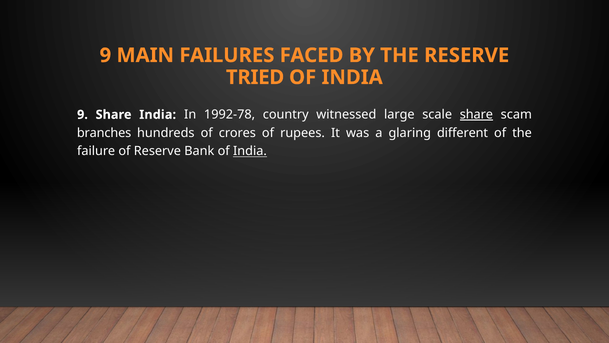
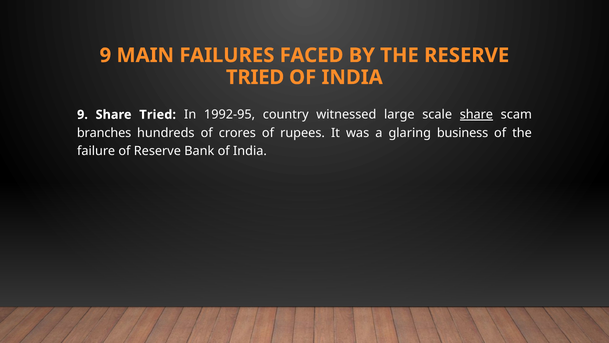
Share India: India -> Tried
1992-78: 1992-78 -> 1992-95
different: different -> business
India at (250, 151) underline: present -> none
